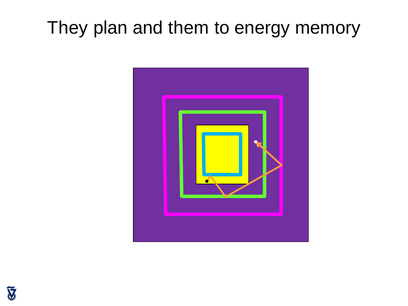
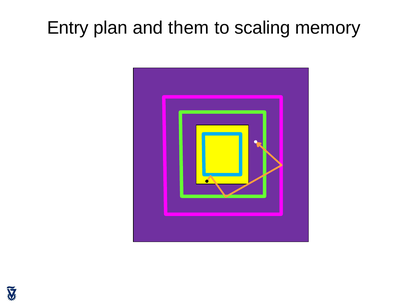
They: They -> Entry
energy: energy -> scaling
